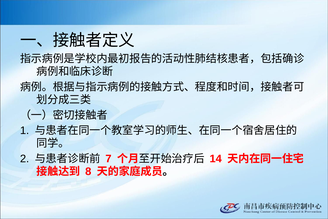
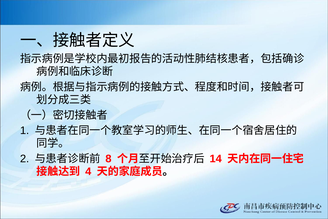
7: 7 -> 8
8: 8 -> 4
